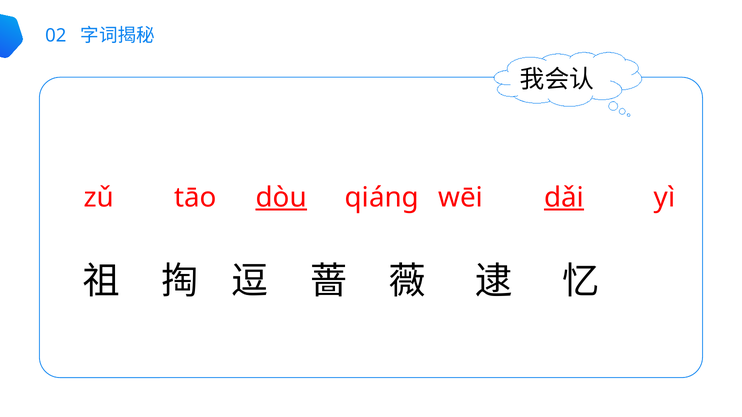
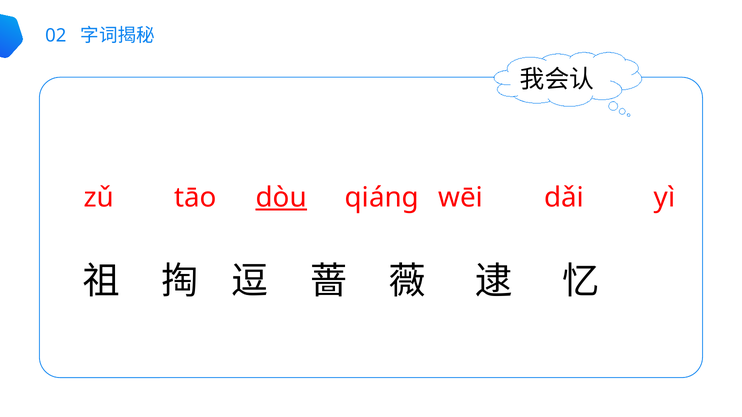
dǎi underline: present -> none
